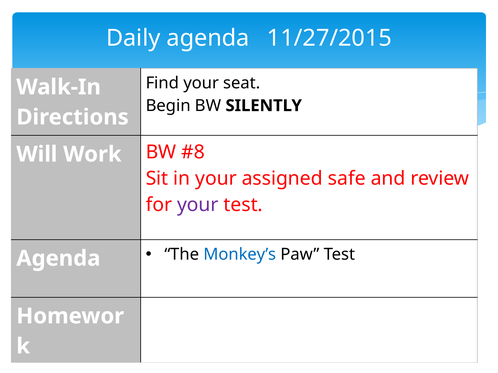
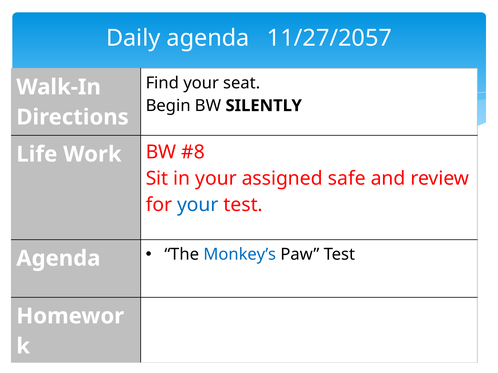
11/27/2015: 11/27/2015 -> 11/27/2057
Will: Will -> Life
your at (198, 205) colour: purple -> blue
